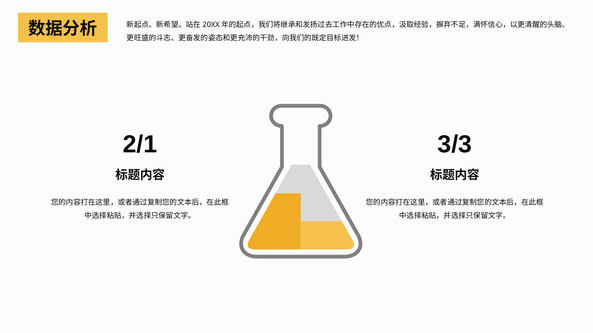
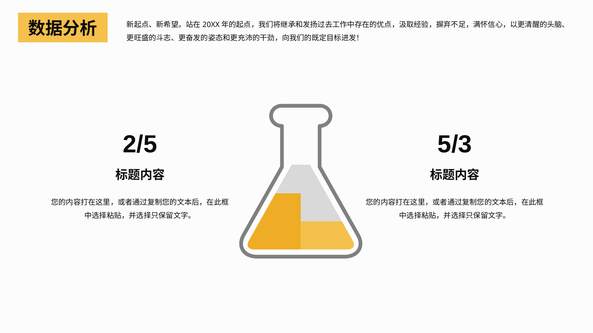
2/1: 2/1 -> 2/5
3/3: 3/3 -> 5/3
